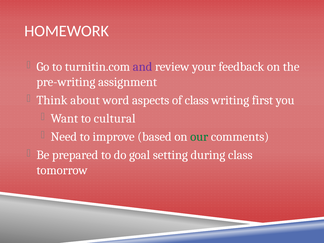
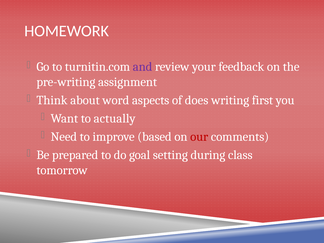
of class: class -> does
cultural: cultural -> actually
our colour: green -> red
